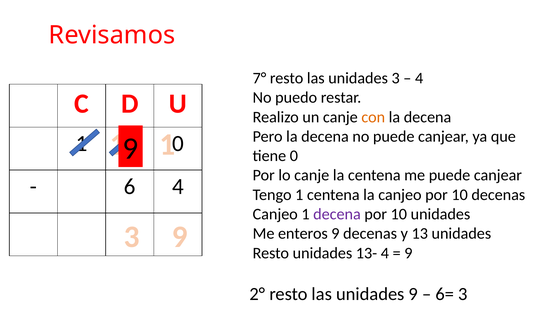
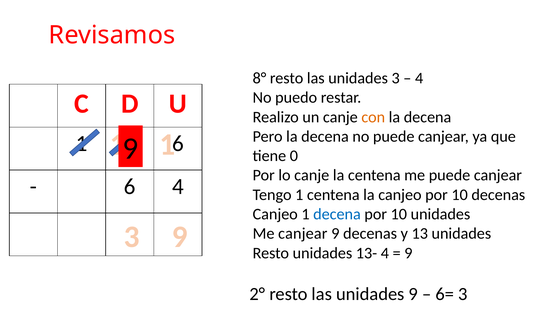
7°: 7° -> 8°
0 at (178, 143): 0 -> 6
decena at (337, 214) colour: purple -> blue
Me enteros: enteros -> canjear
